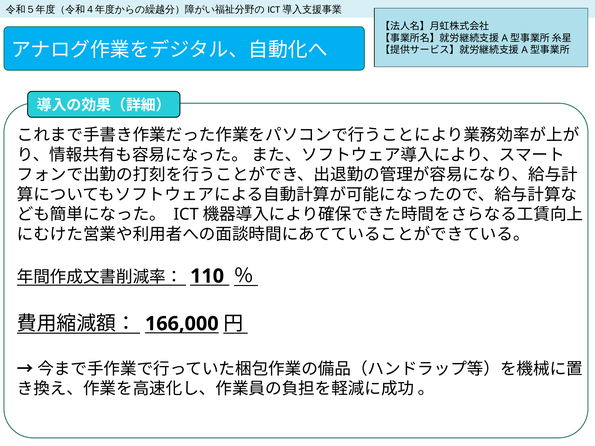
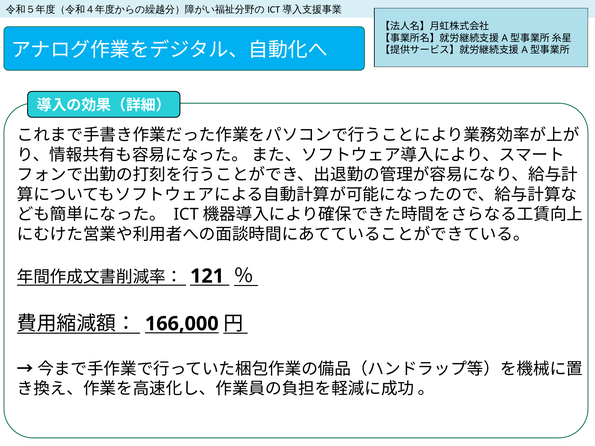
110: 110 -> 121
